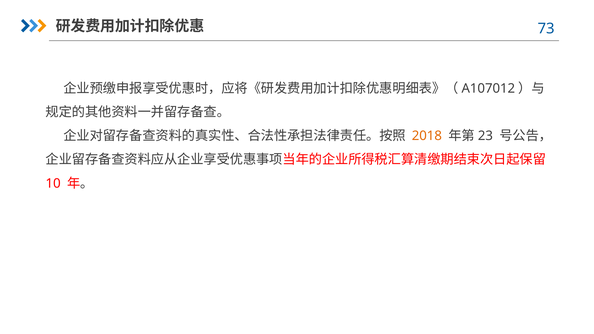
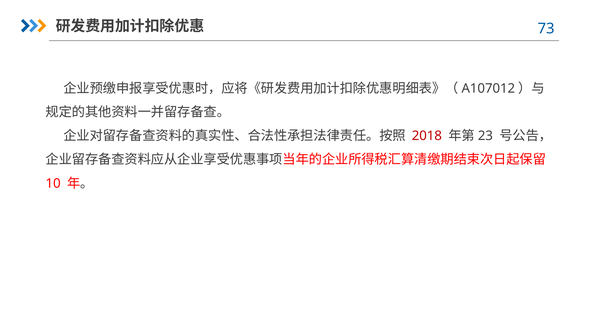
2018 colour: orange -> red
